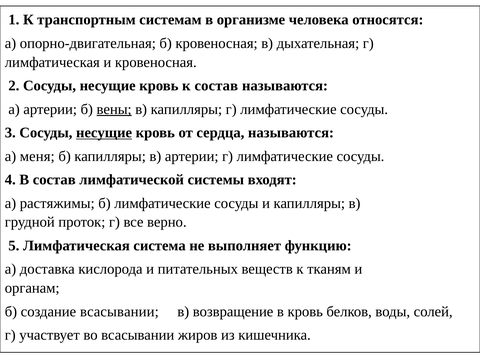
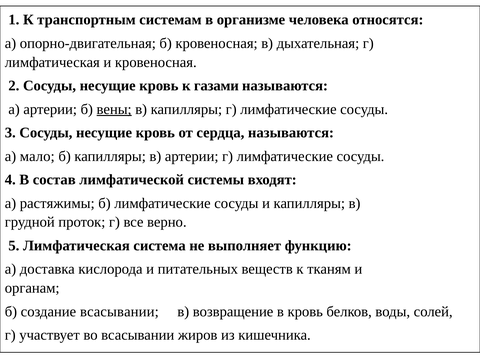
к состав: состав -> газами
несущие at (104, 133) underline: present -> none
меня: меня -> мало
